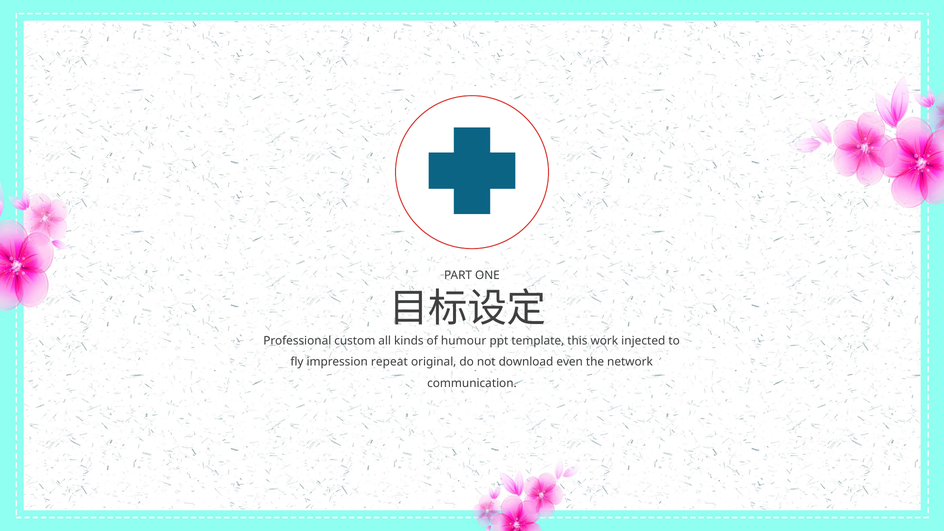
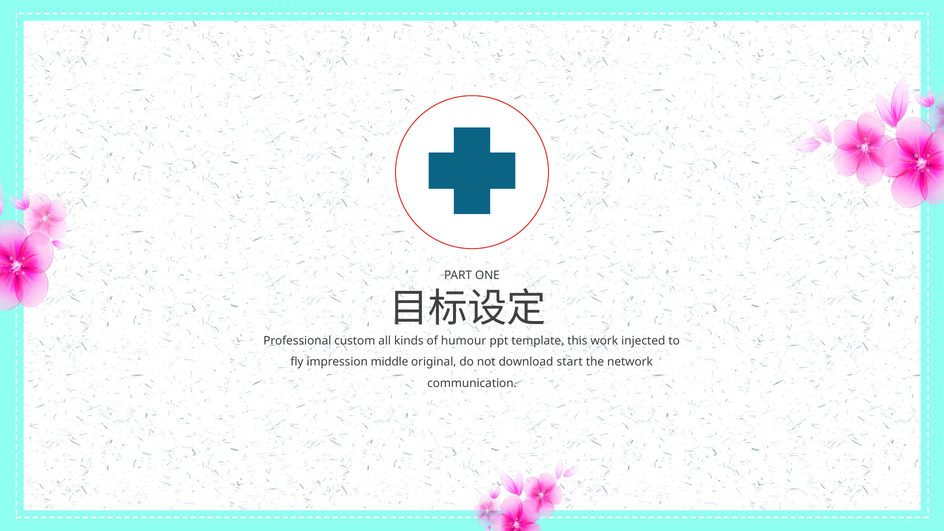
repeat: repeat -> middle
even: even -> start
